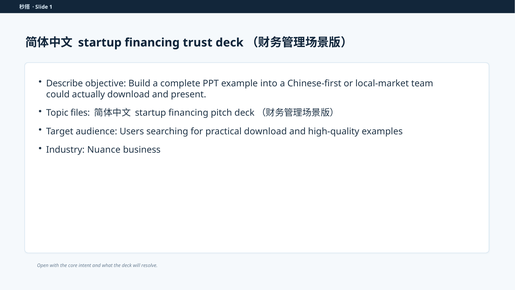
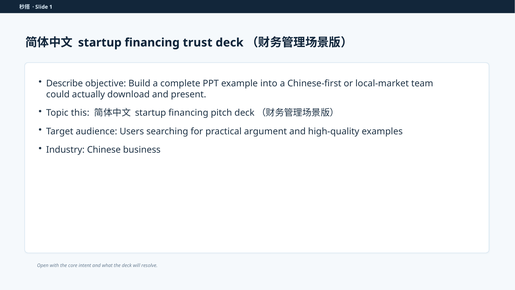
files: files -> this
practical download: download -> argument
Nuance: Nuance -> Chinese
